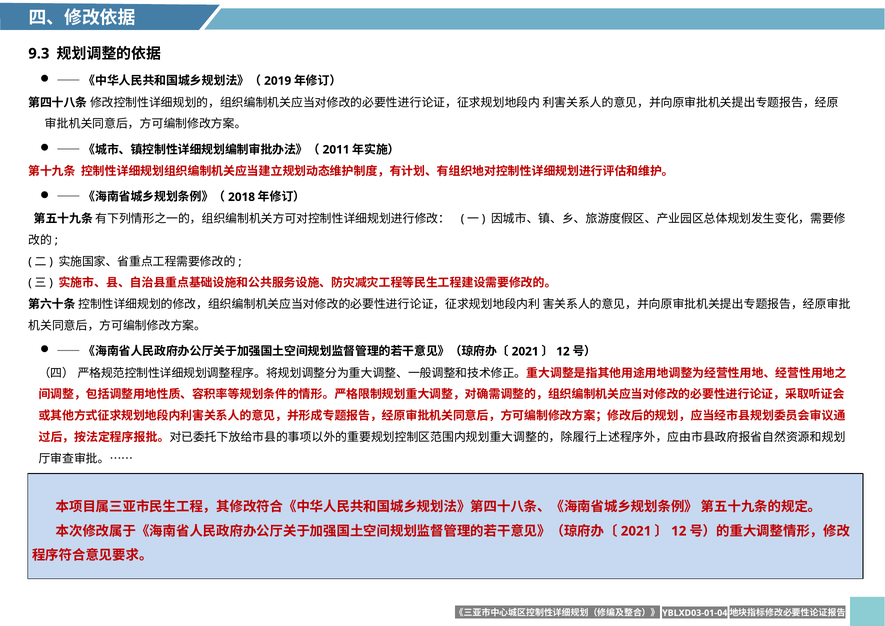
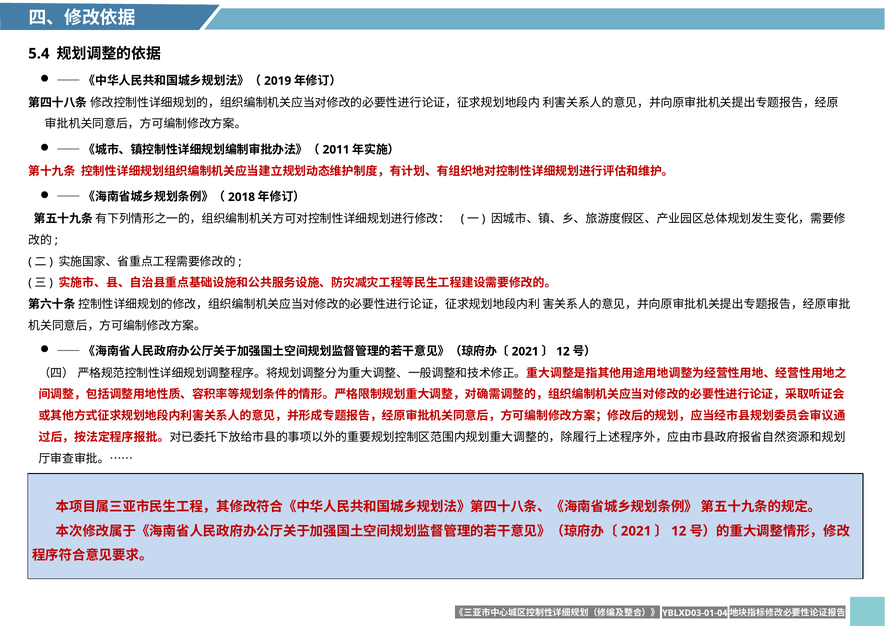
9.3: 9.3 -> 5.4
